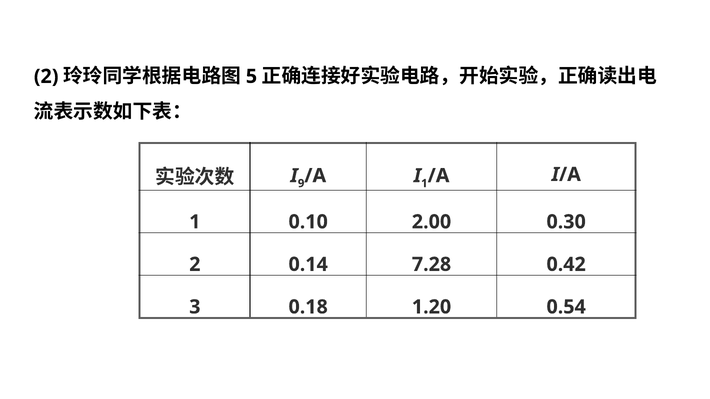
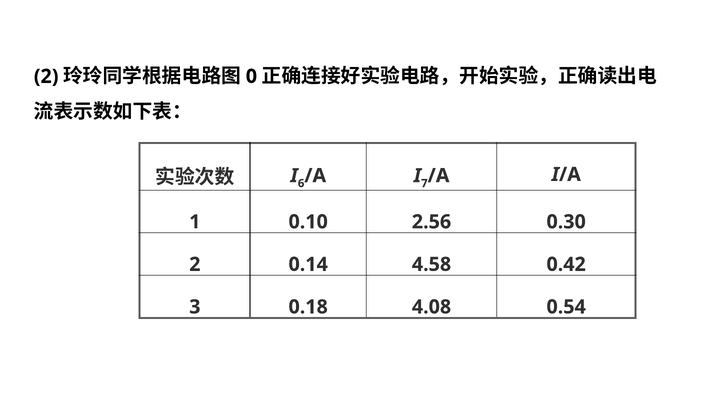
5: 5 -> 0
9: 9 -> 6
1 at (424, 184): 1 -> 7
2.00: 2.00 -> 2.56
7.28: 7.28 -> 4.58
1.20: 1.20 -> 4.08
